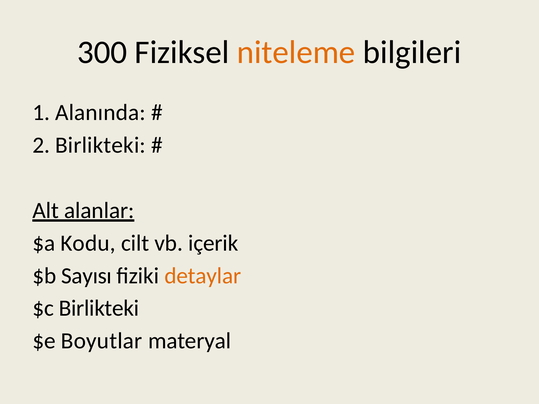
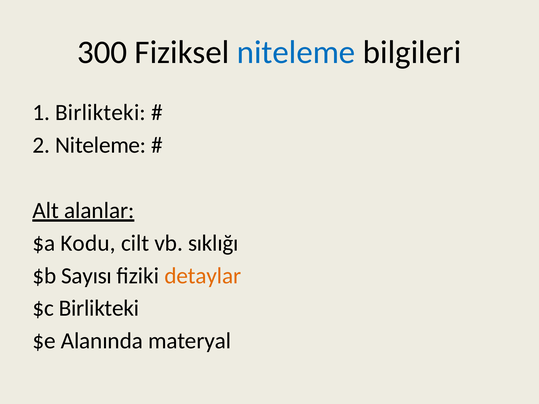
niteleme at (296, 52) colour: orange -> blue
1 Alanında: Alanında -> Birlikteki
2 Birlikteki: Birlikteki -> Niteleme
içerik: içerik -> sıklığı
Boyutlar: Boyutlar -> Alanında
